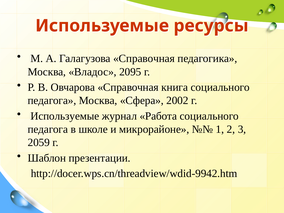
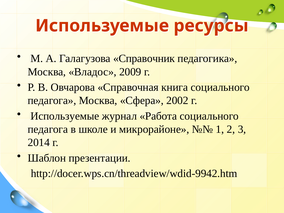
Галагузова Справочная: Справочная -> Справочник
2095: 2095 -> 2009
2059: 2059 -> 2014
